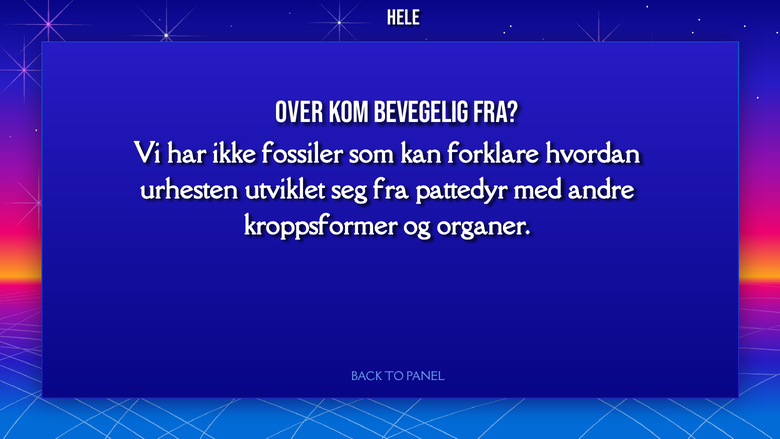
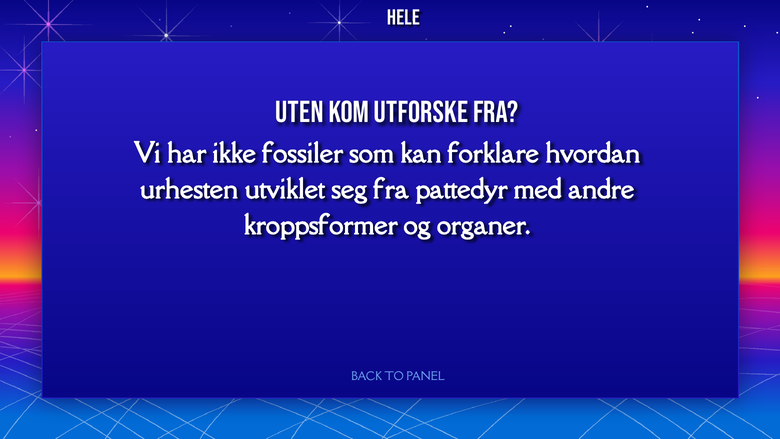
OVER: OVER -> UTEN
BEVEGELIG: BEVEGELIG -> UTFORSKE
